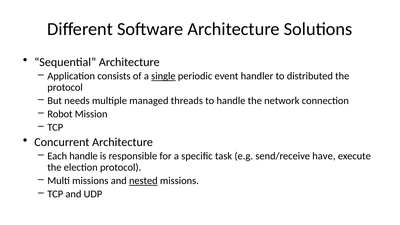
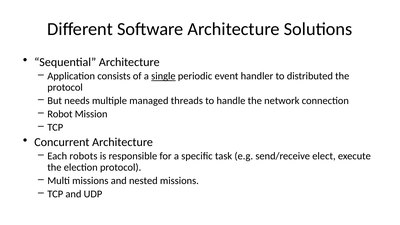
Each handle: handle -> robots
have: have -> elect
nested underline: present -> none
